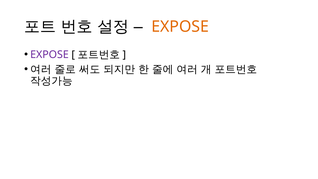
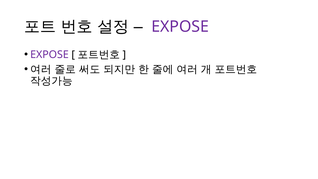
EXPOSE at (180, 27) colour: orange -> purple
